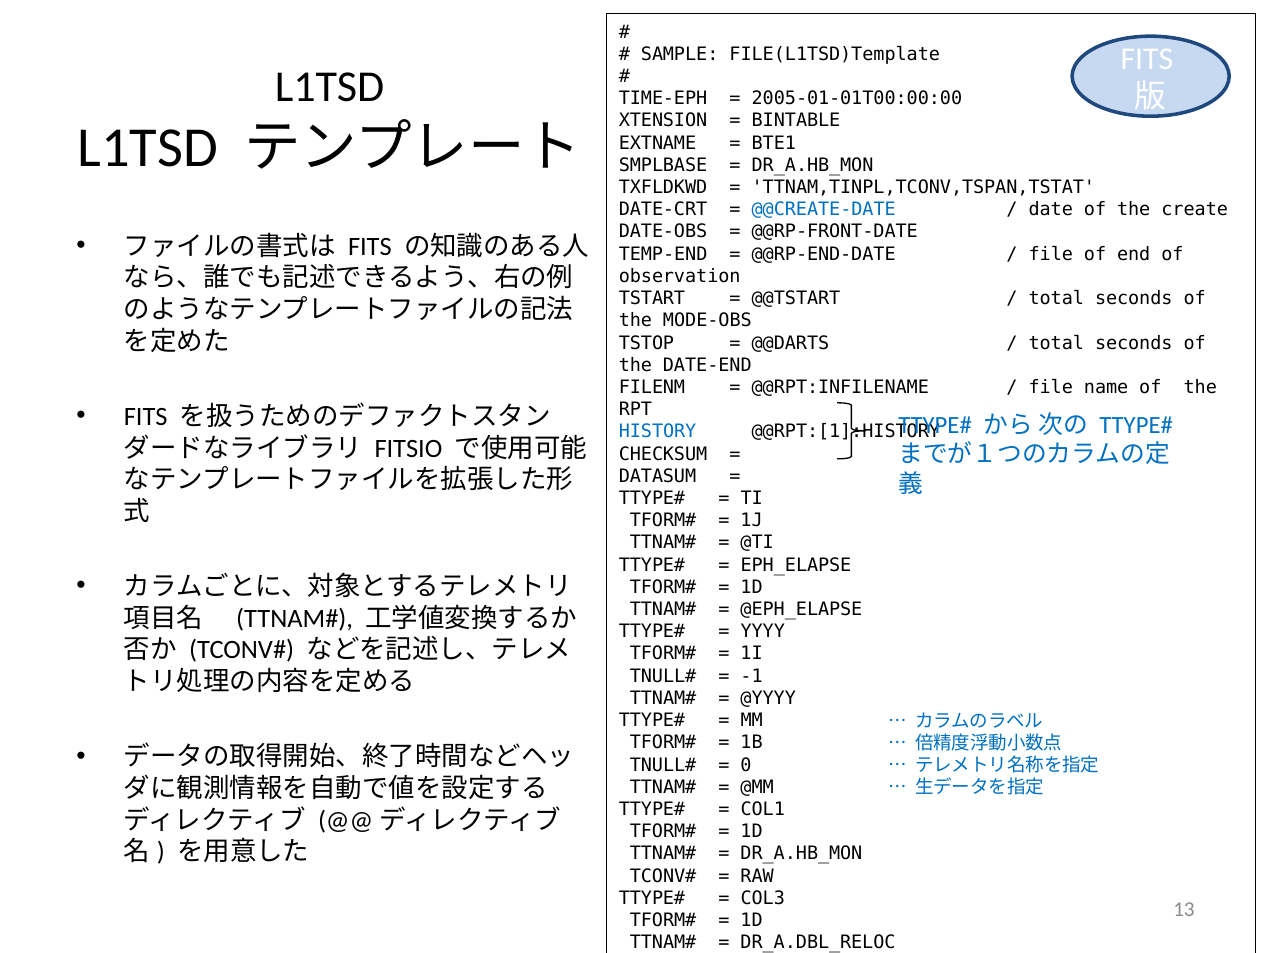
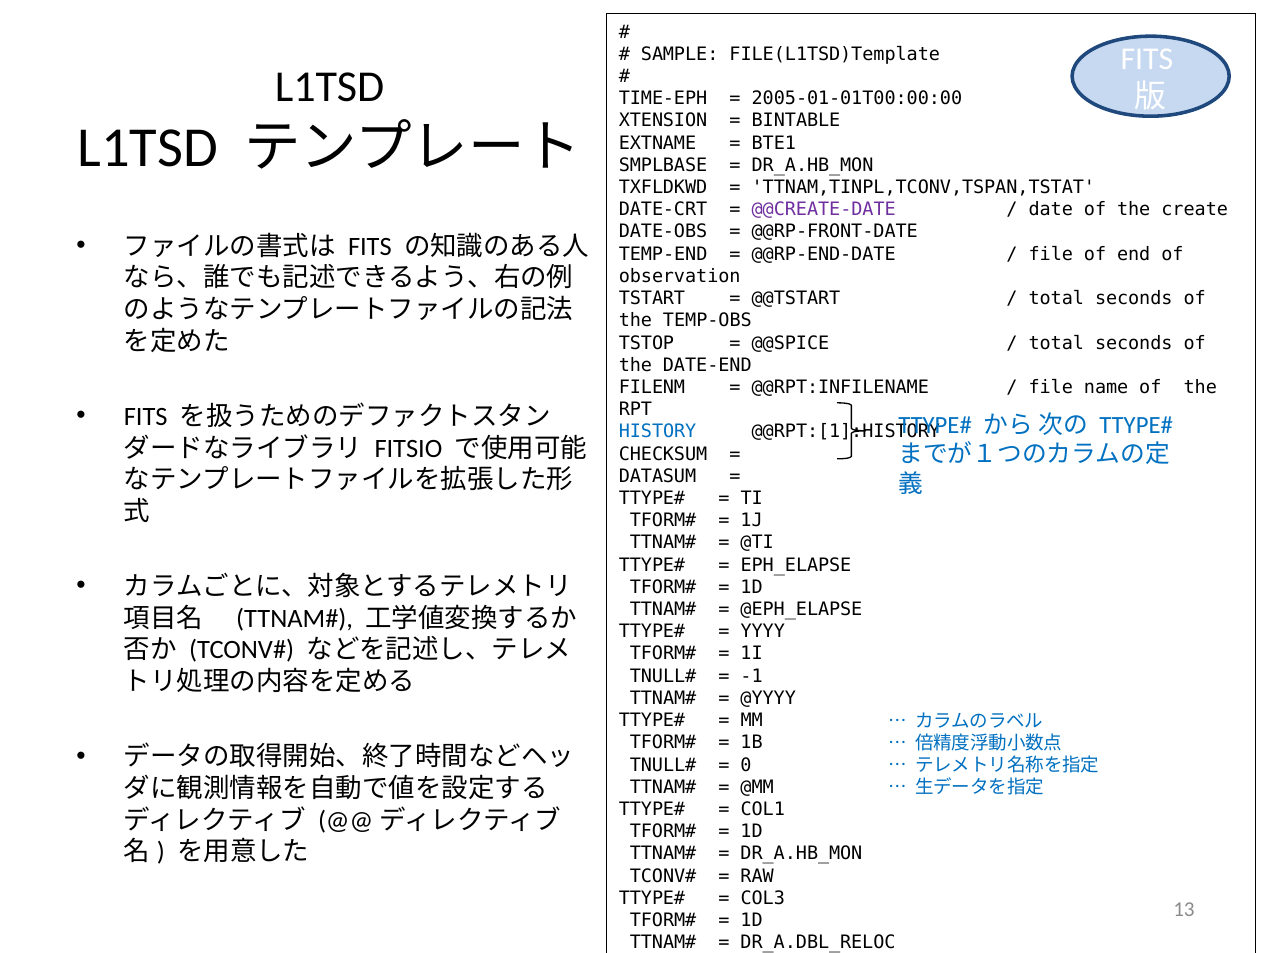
@@CREATE-DATE colour: blue -> purple
MODE-OBS: MODE-OBS -> TEMP-OBS
@@DARTS: @@DARTS -> @@SPICE
